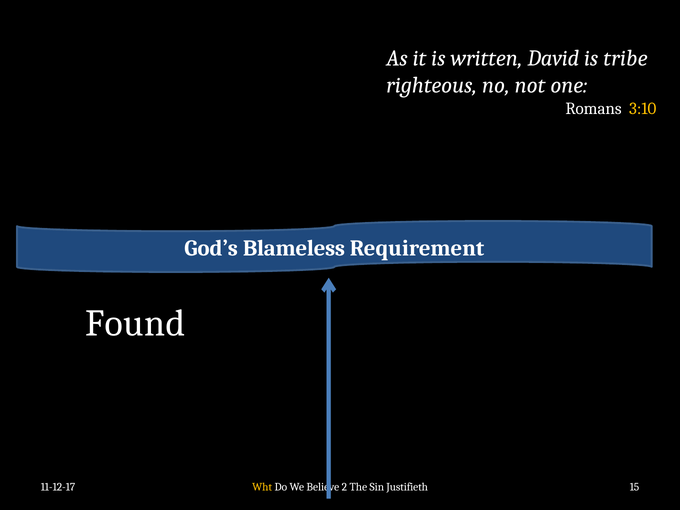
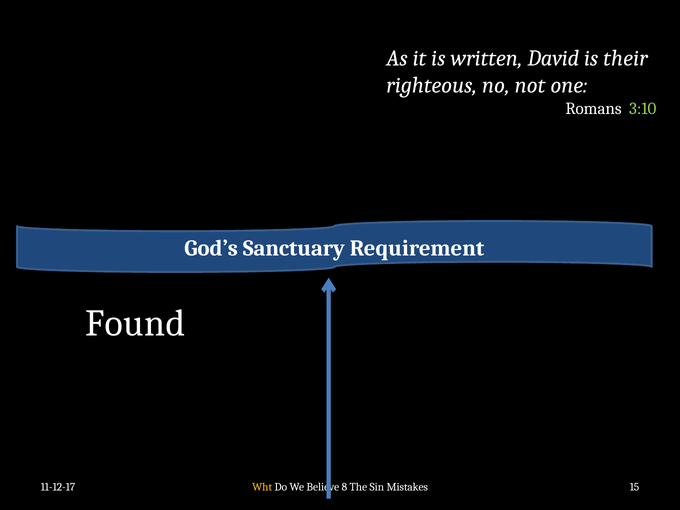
tribe: tribe -> their
3:10 colour: yellow -> light green
Blameless: Blameless -> Sanctuary
2: 2 -> 8
Justifieth: Justifieth -> Mistakes
